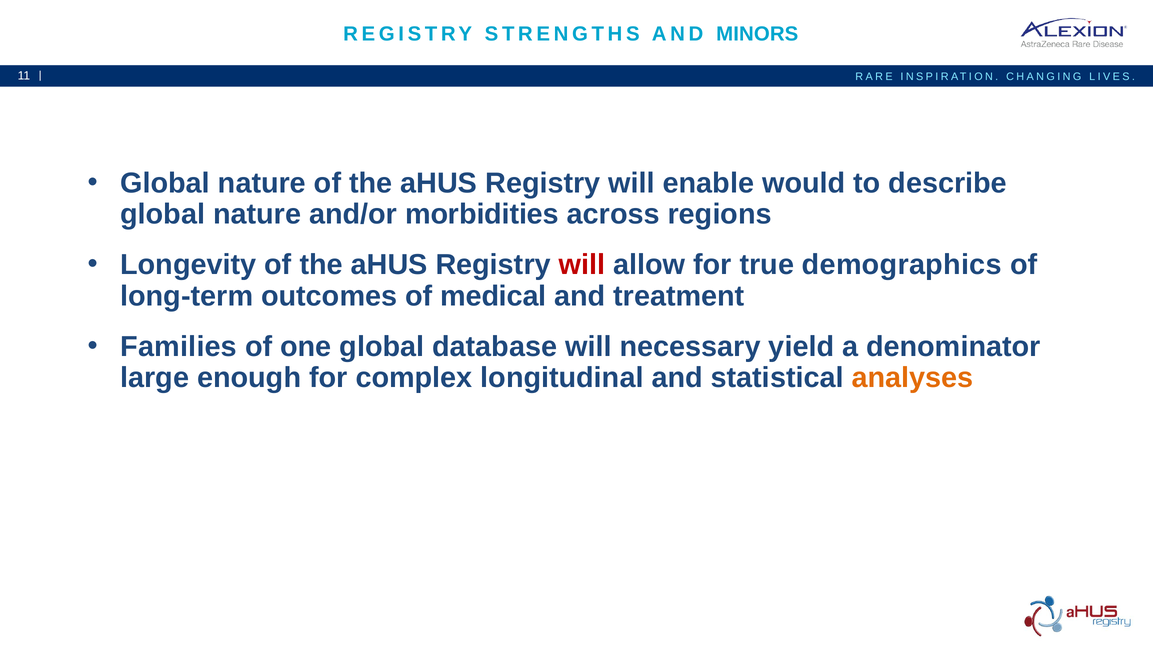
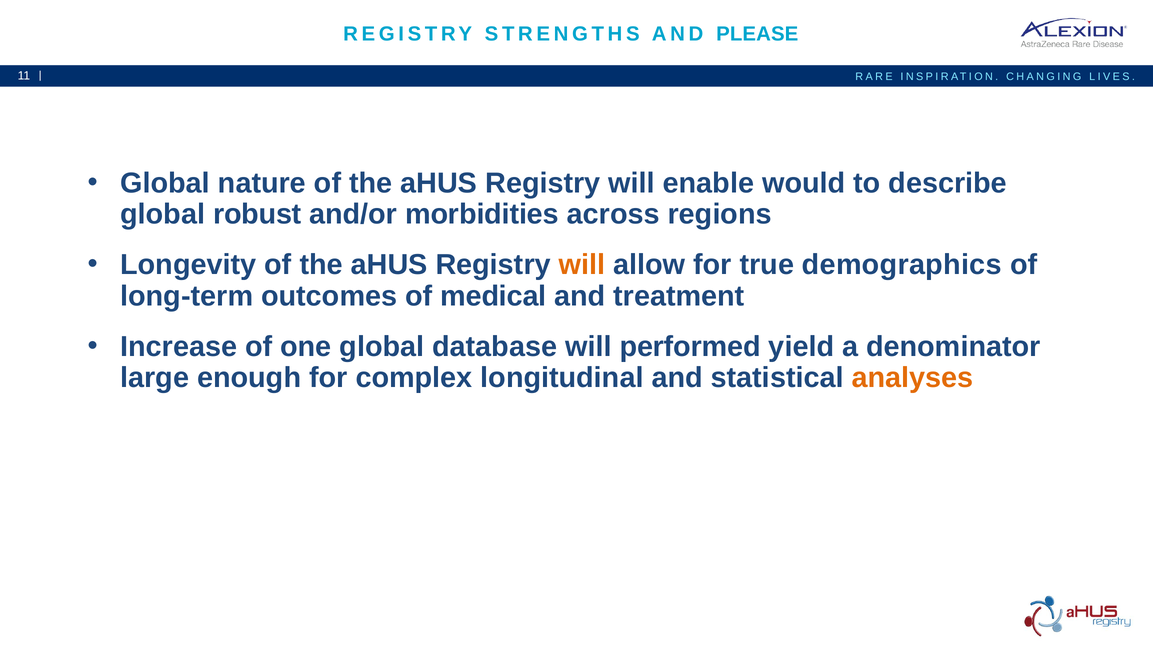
MINORS: MINORS -> PLEASE
nature at (257, 214): nature -> robust
will at (582, 265) colour: red -> orange
Families: Families -> Increase
necessary: necessary -> performed
